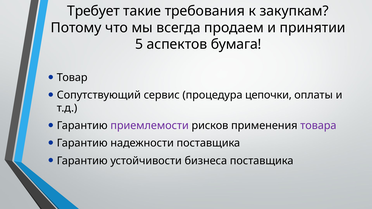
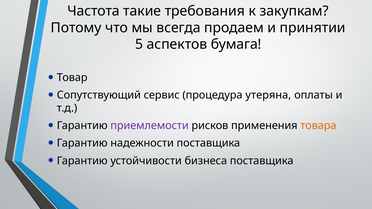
Требует: Требует -> Частота
цепочки: цепочки -> утеряна
товара colour: purple -> orange
